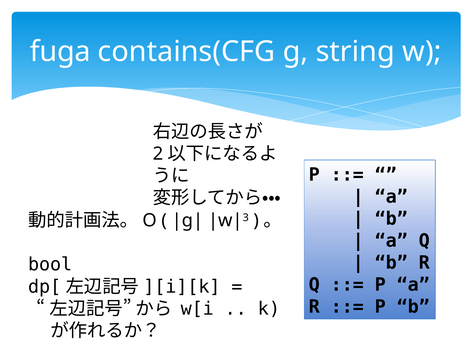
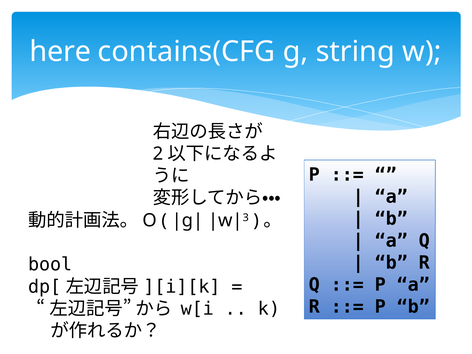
fuga: fuga -> here
